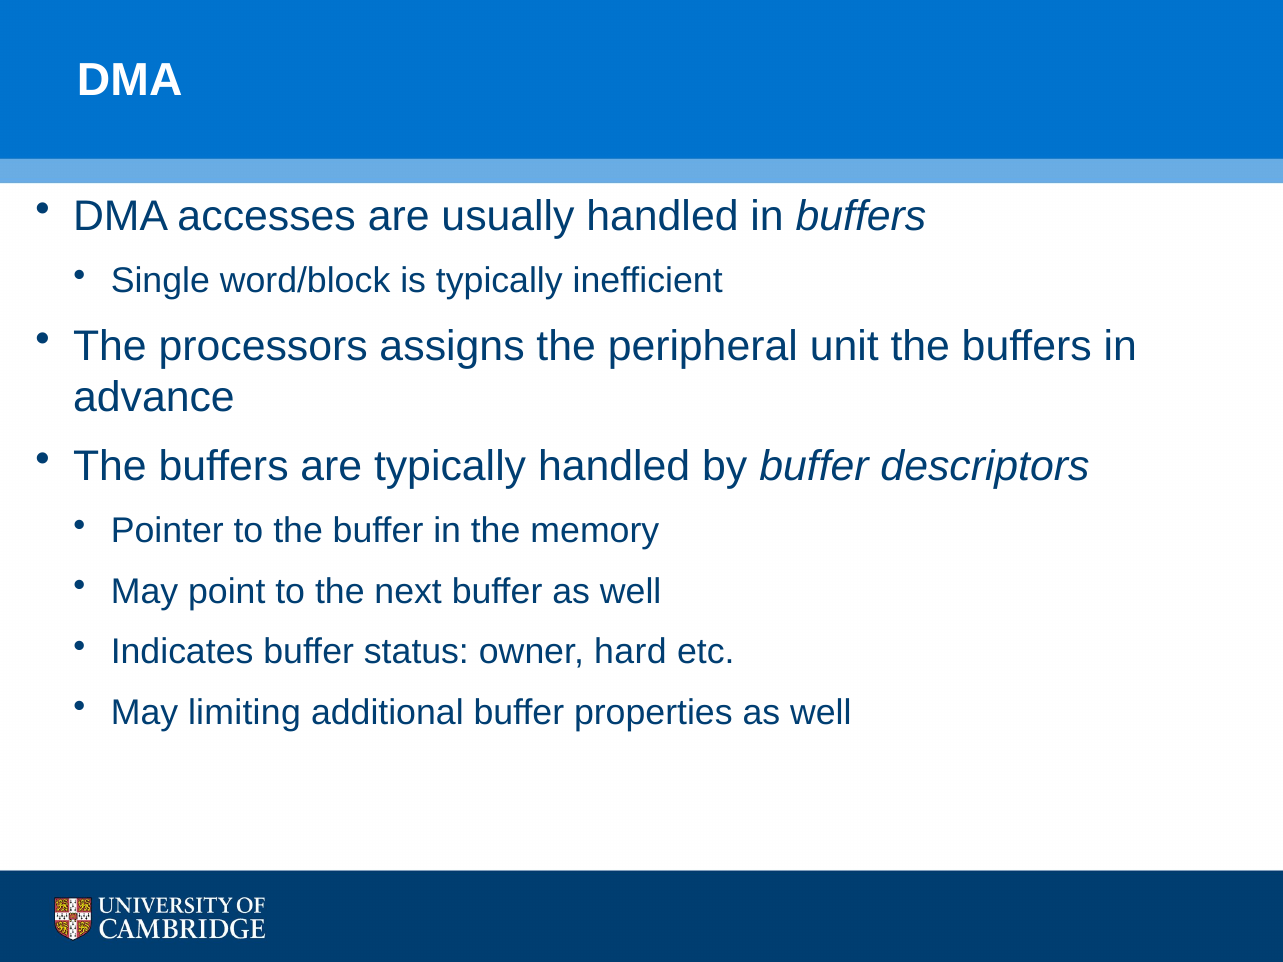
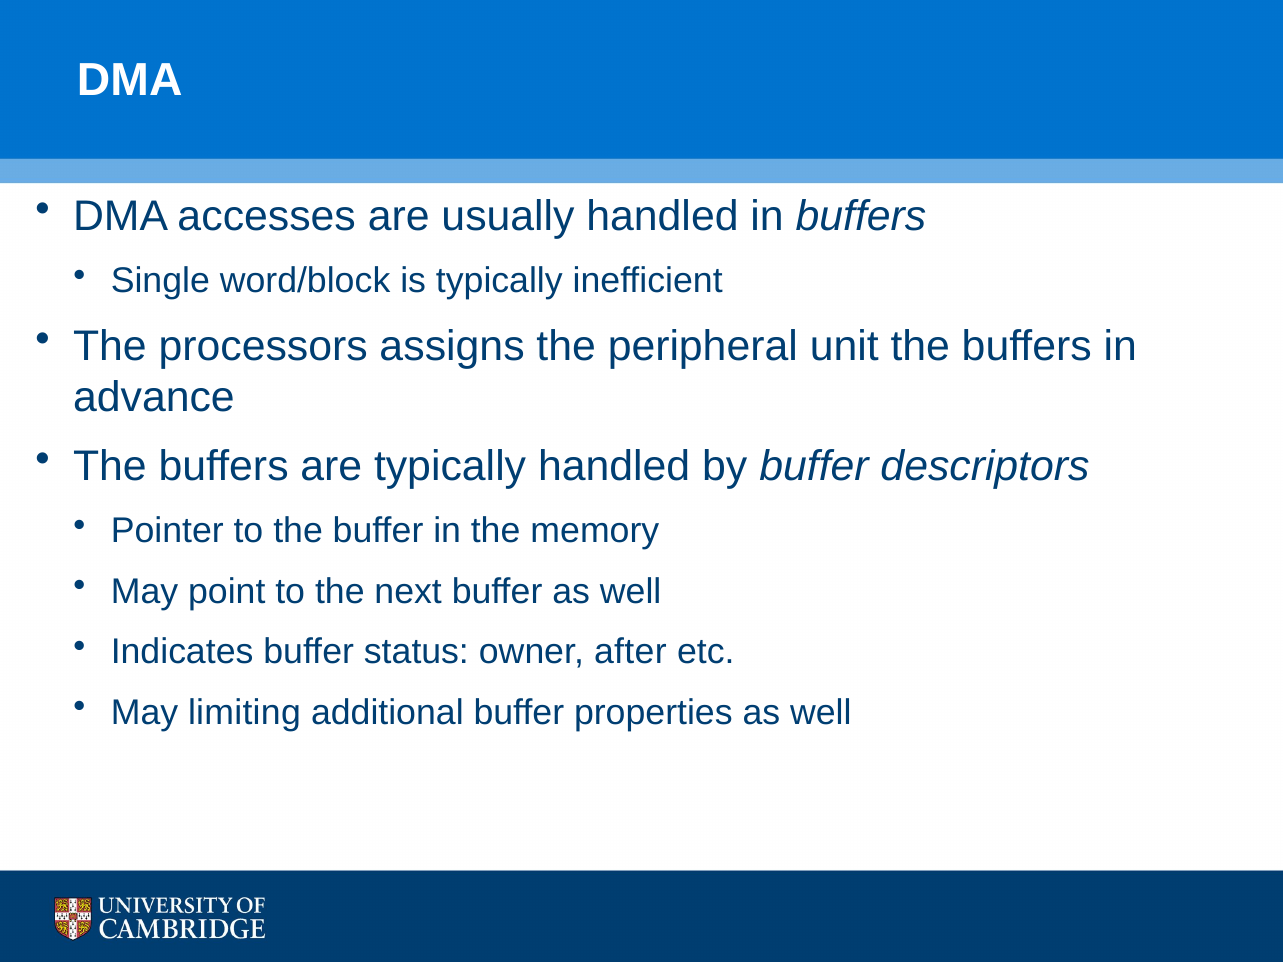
hard: hard -> after
